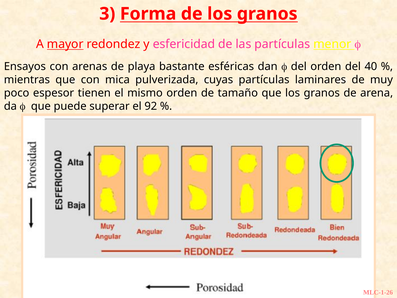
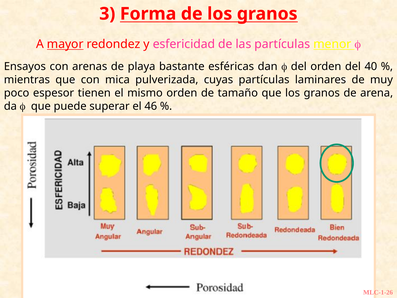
92: 92 -> 46
